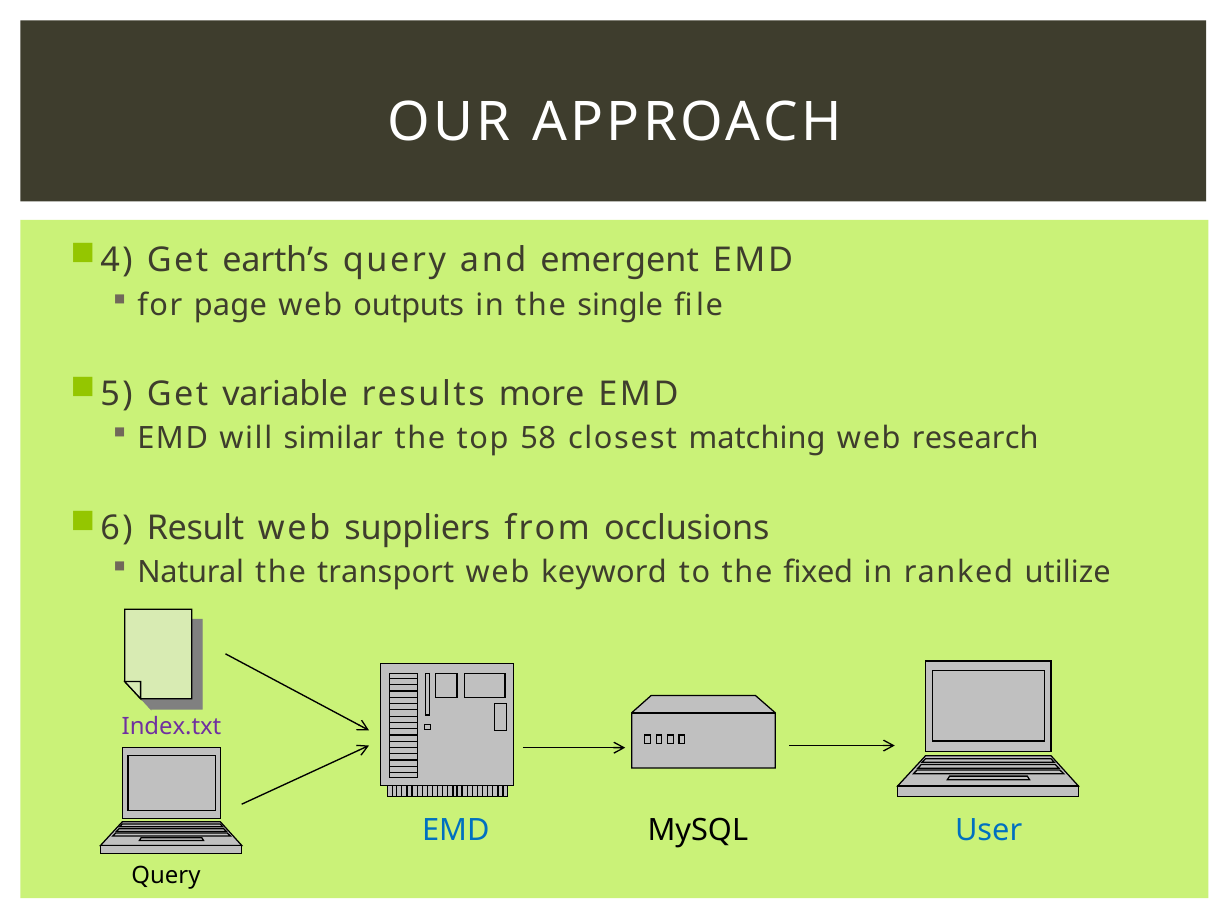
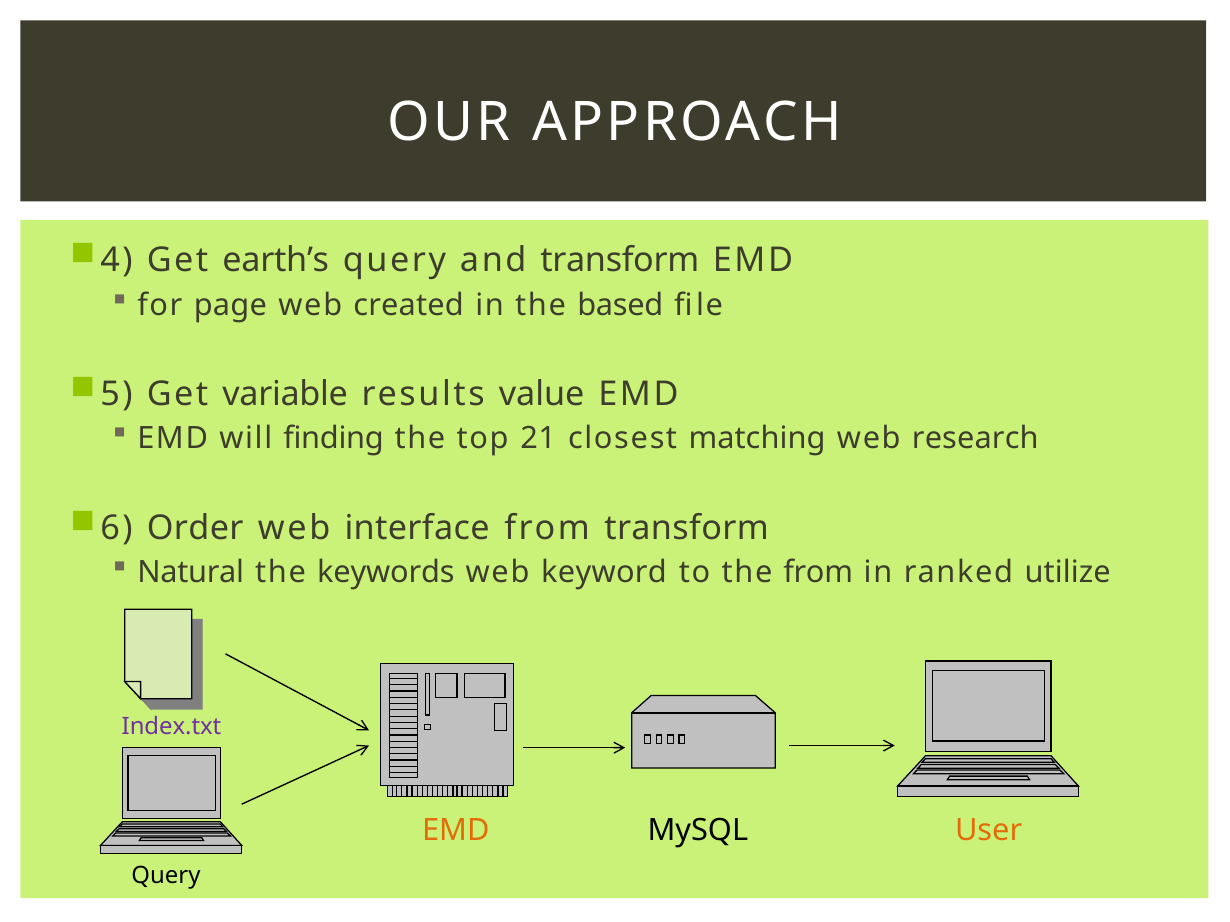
and emergent: emergent -> transform
outputs: outputs -> created
single: single -> based
more: more -> value
similar: similar -> finding
58: 58 -> 21
Result: Result -> Order
suppliers: suppliers -> interface
from occlusions: occlusions -> transform
transport: transport -> keywords
the fixed: fixed -> from
EMD at (456, 831) colour: blue -> orange
User colour: blue -> orange
